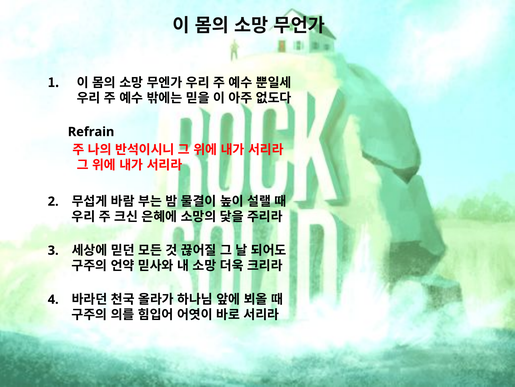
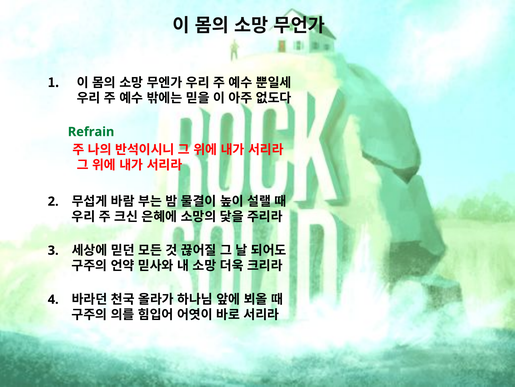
Refrain colour: black -> green
